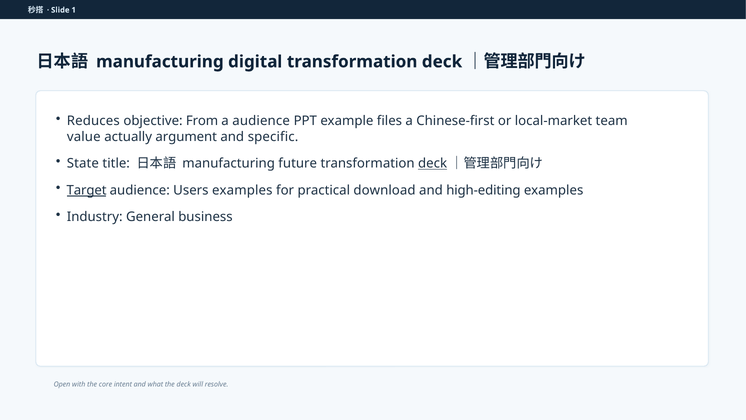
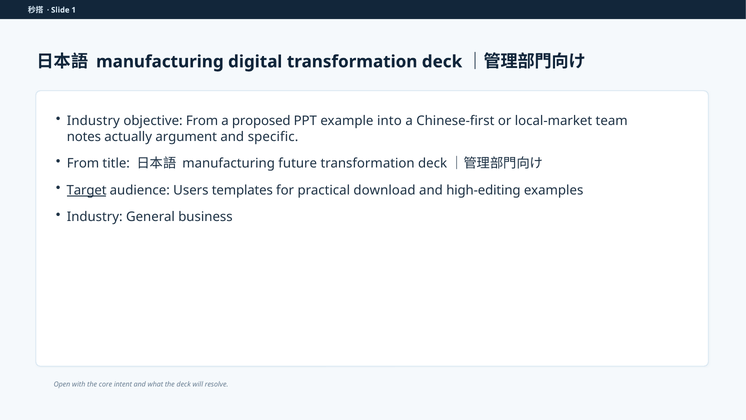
Reduces at (93, 121): Reduces -> Industry
a audience: audience -> proposed
files: files -> into
value: value -> notes
State at (83, 163): State -> From
deck at (433, 163) underline: present -> none
Users examples: examples -> templates
